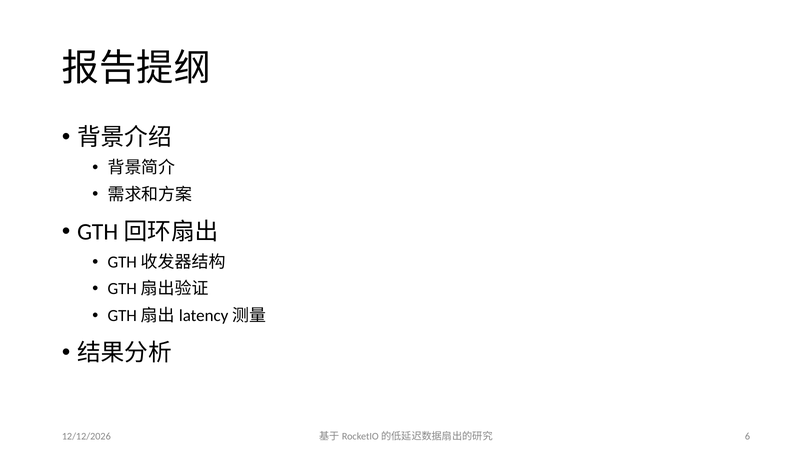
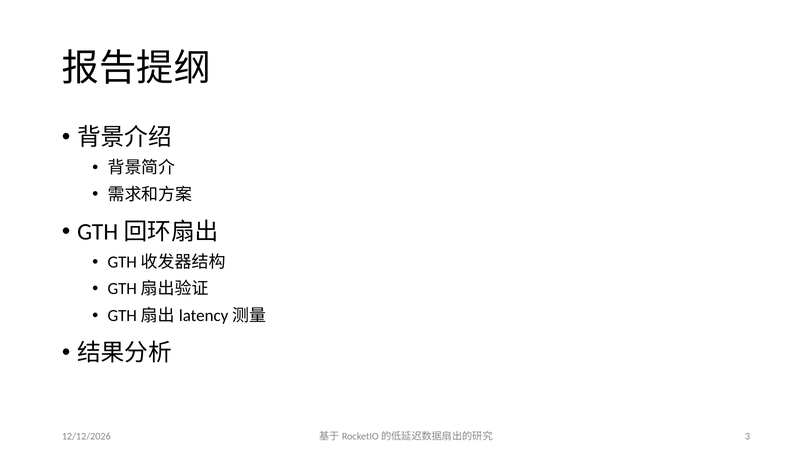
6: 6 -> 3
